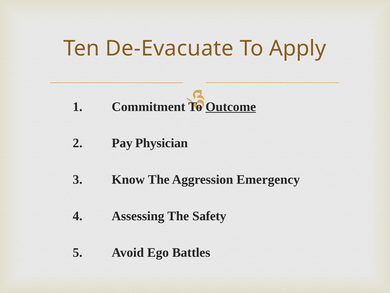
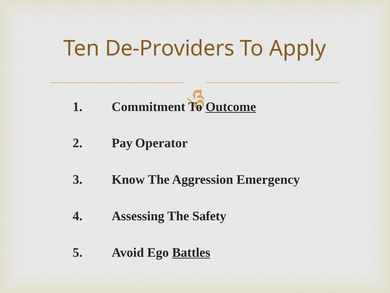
De-Evacuate: De-Evacuate -> De-Providers
Physician: Physician -> Operator
Battles underline: none -> present
